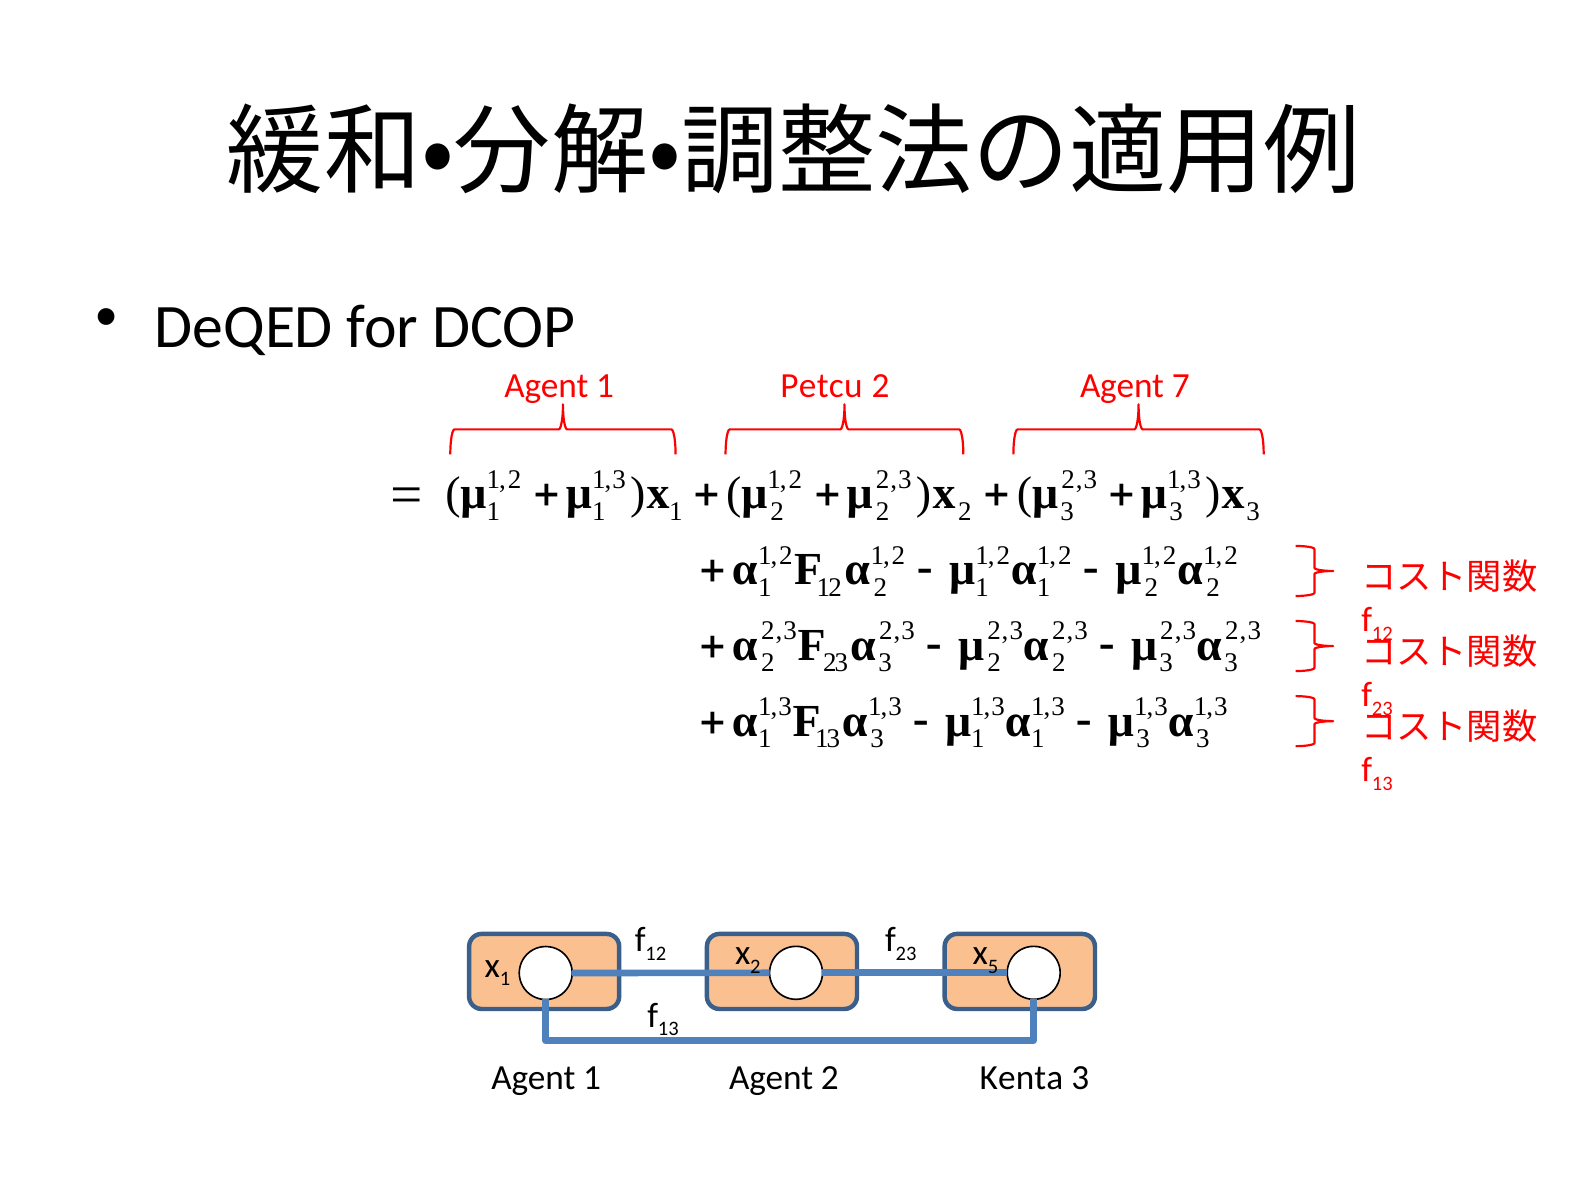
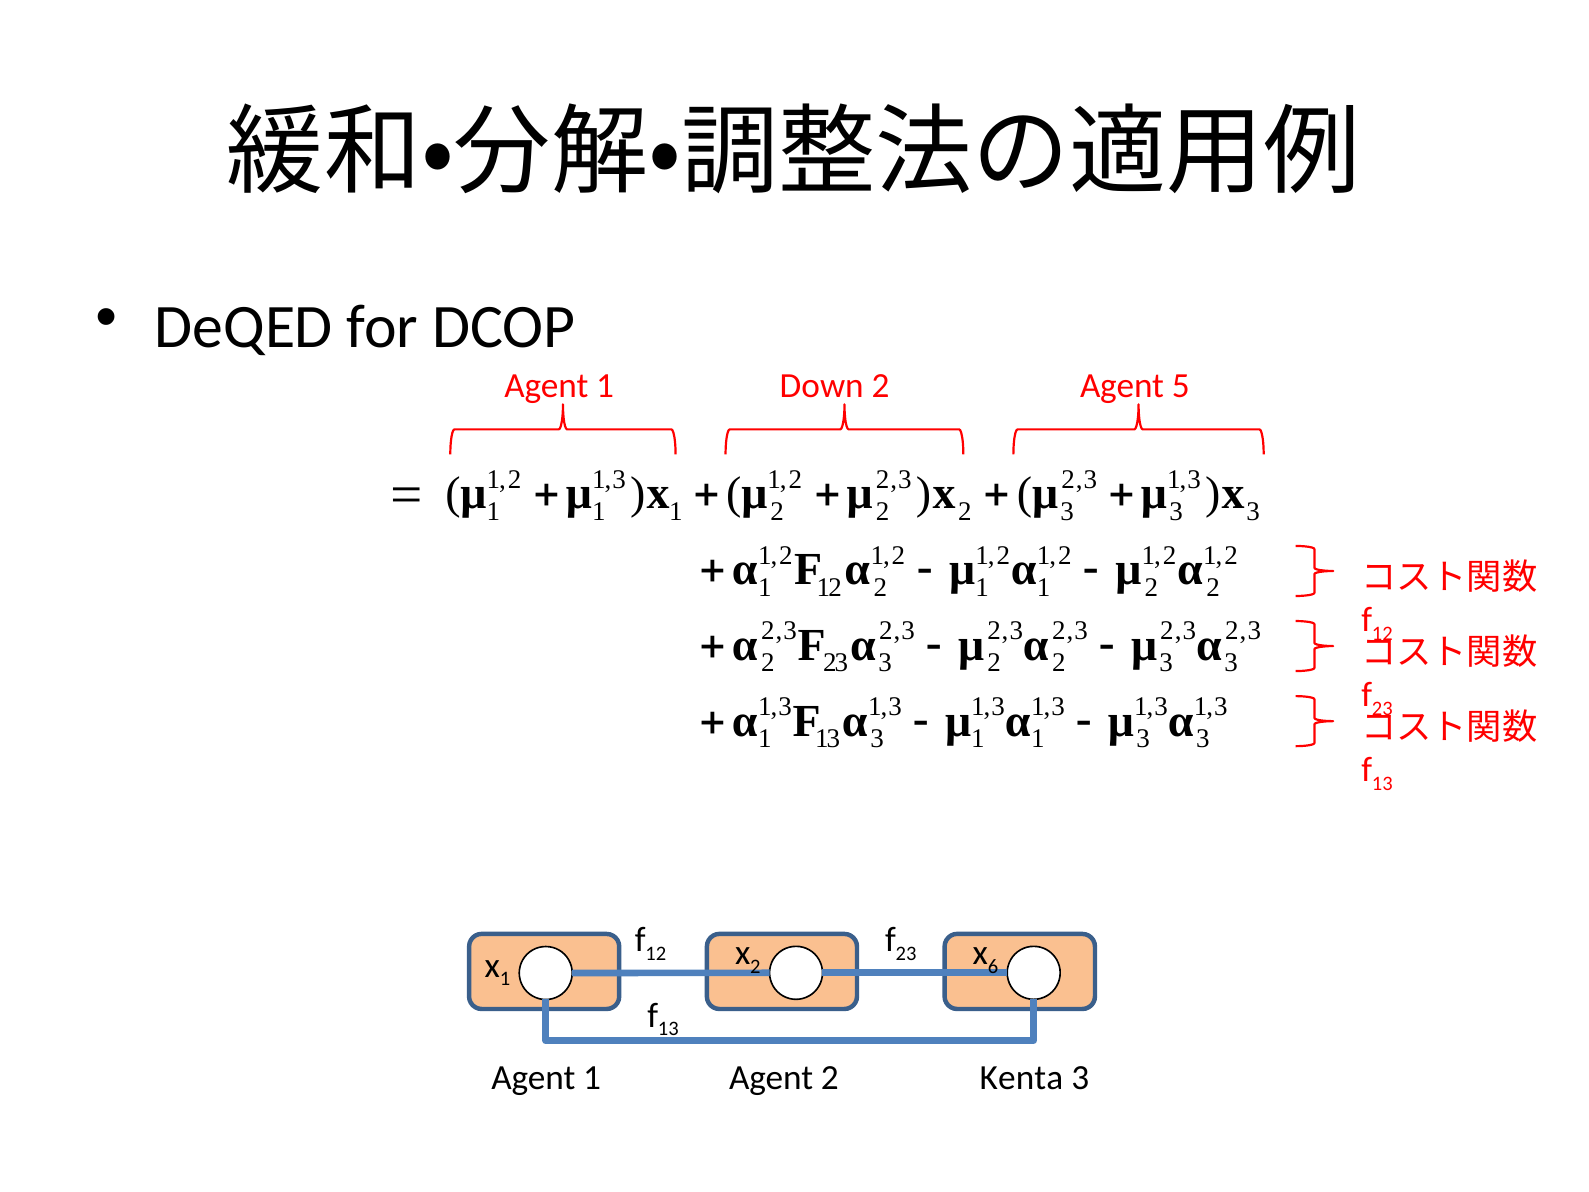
Petcu: Petcu -> Down
7: 7 -> 5
5: 5 -> 6
